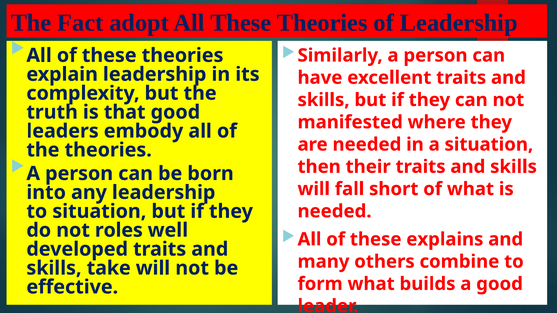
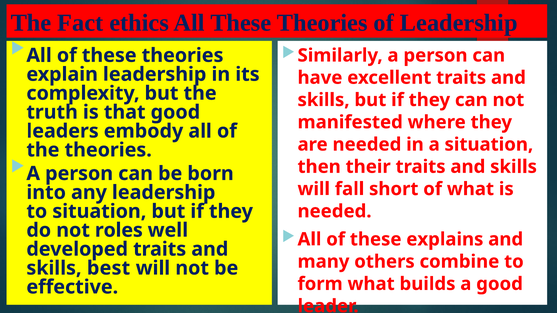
adopt: adopt -> ethics
take: take -> best
